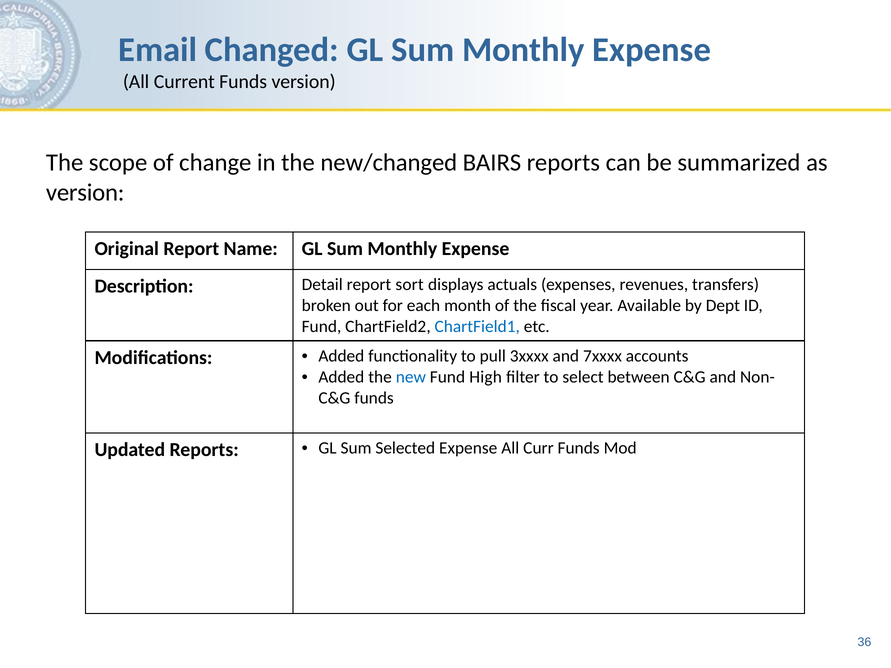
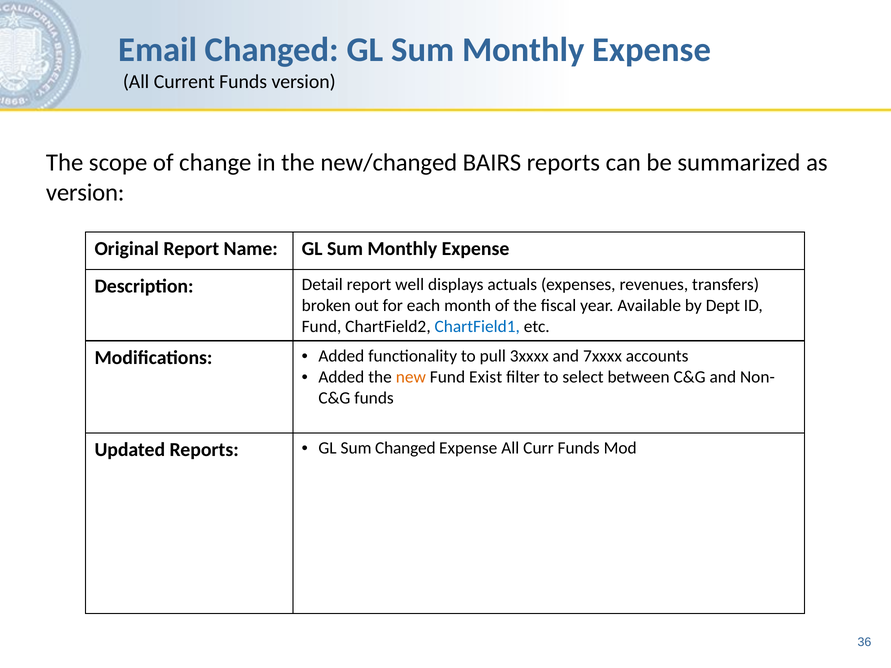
sort: sort -> well
new colour: blue -> orange
High: High -> Exist
Sum Selected: Selected -> Changed
